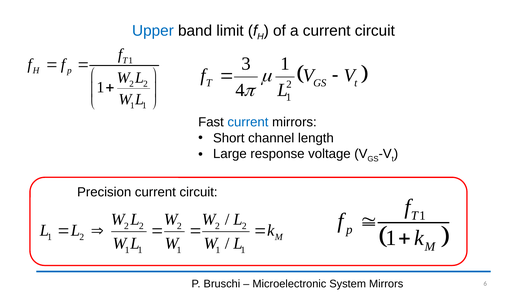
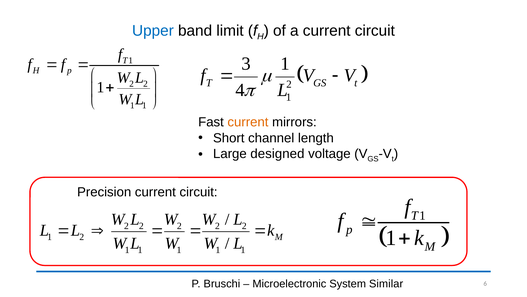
current at (248, 122) colour: blue -> orange
response: response -> designed
System Mirrors: Mirrors -> Similar
